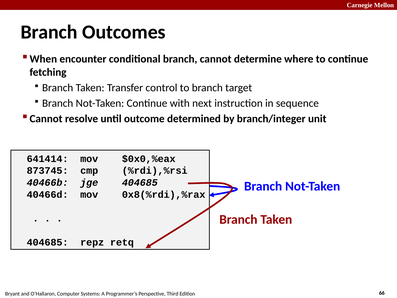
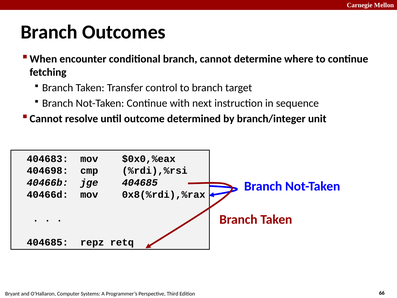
641414: 641414 -> 404683
873745: 873745 -> 404698
